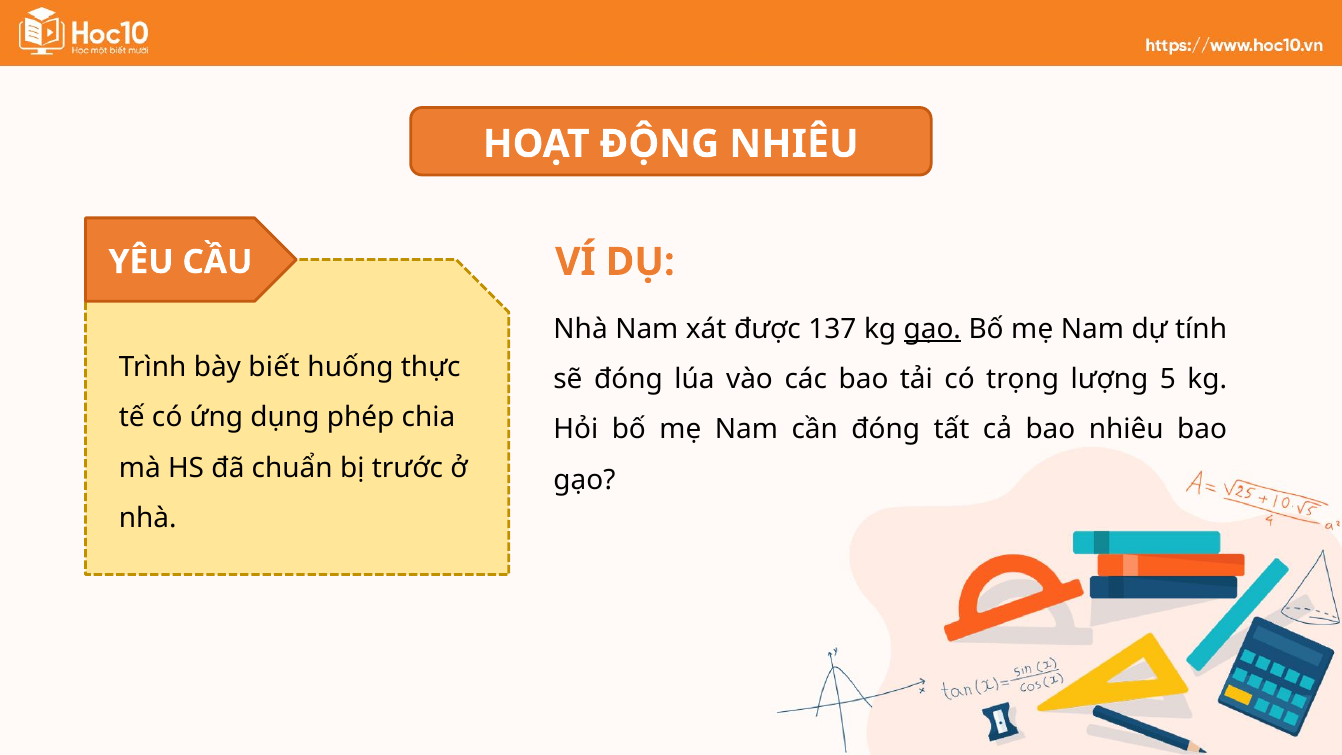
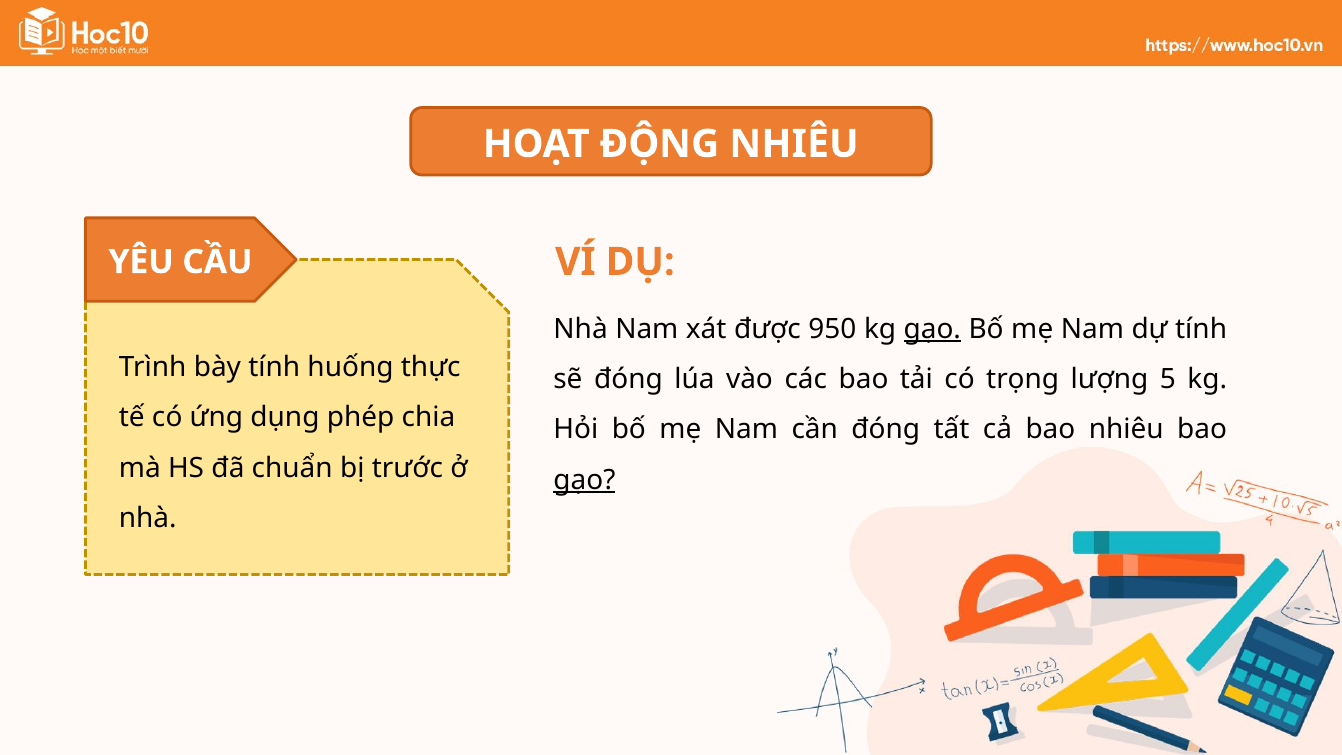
137: 137 -> 950
bày biết: biết -> tính
gạo at (584, 480) underline: none -> present
